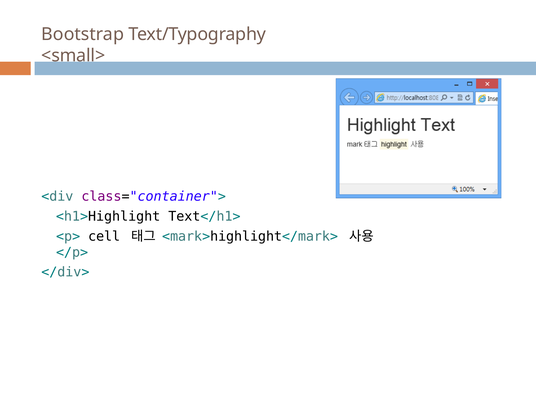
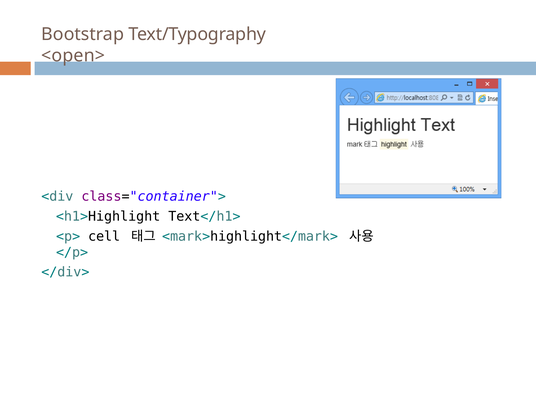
<small>: <small> -> <open>
